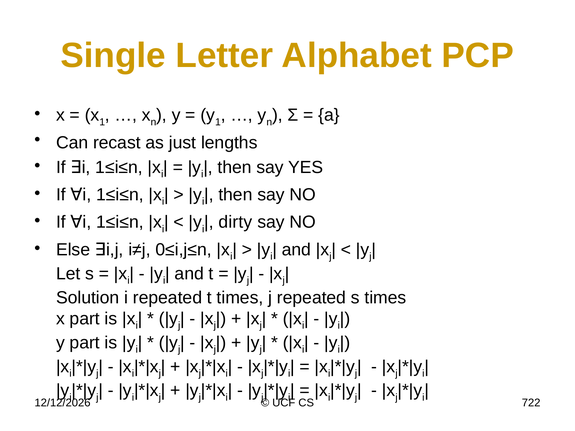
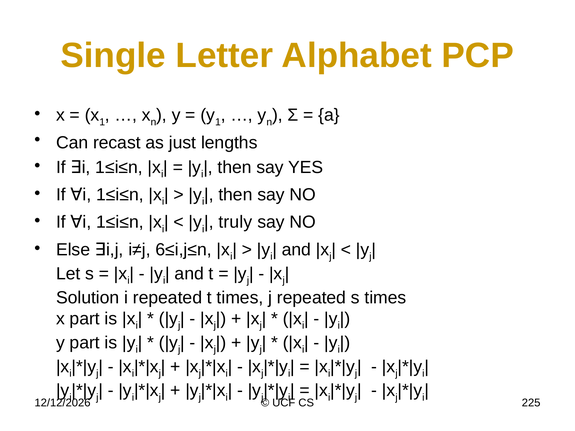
dirty: dirty -> truly
0≤i,j≤n: 0≤i,j≤n -> 6≤i,j≤n
722: 722 -> 225
